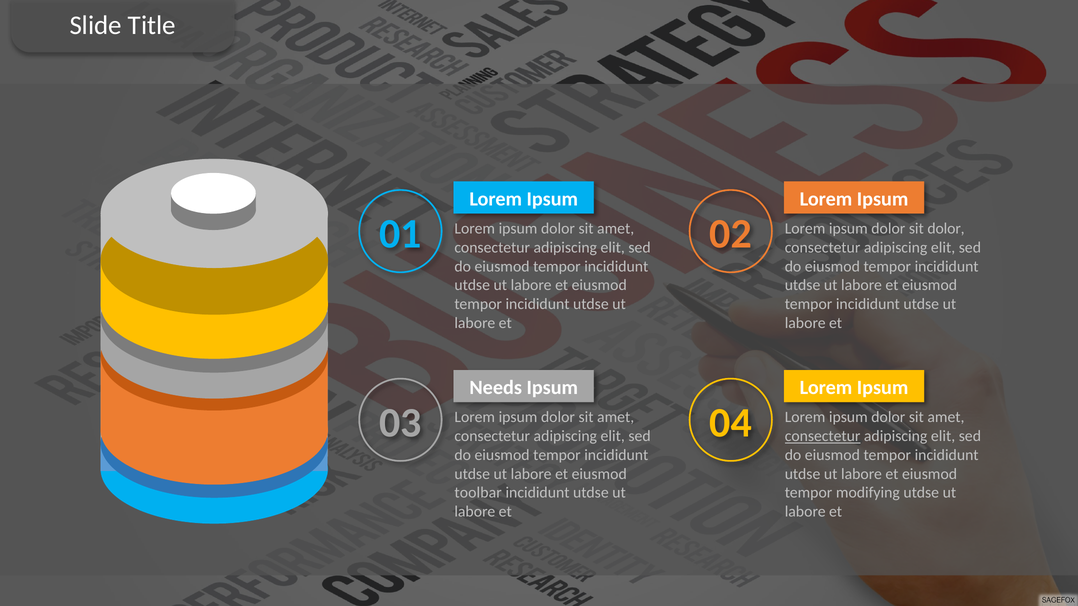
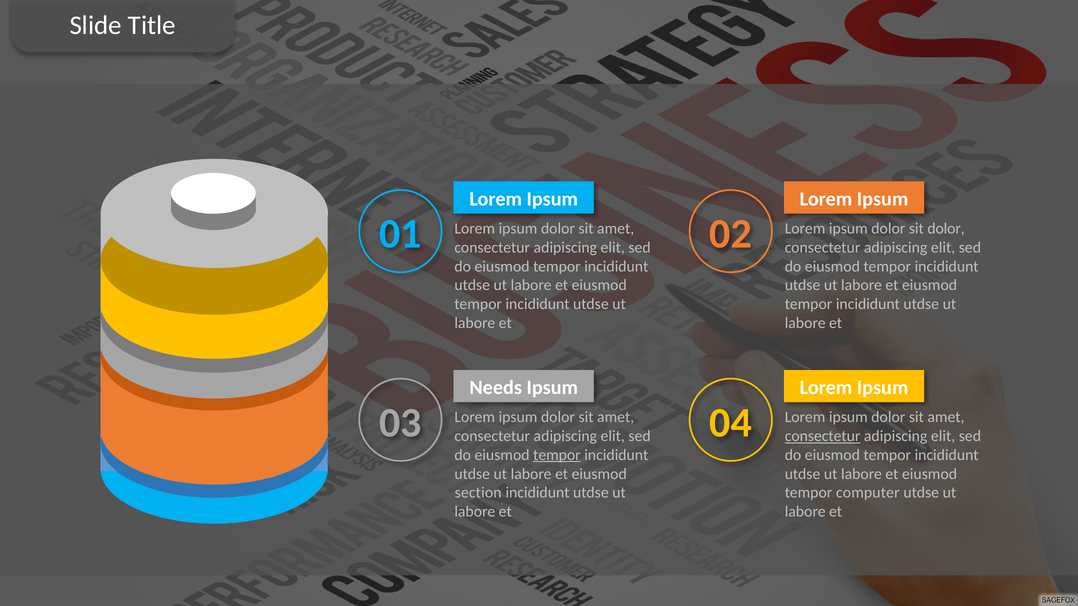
tempor at (557, 455) underline: none -> present
toolbar: toolbar -> section
modifying: modifying -> computer
